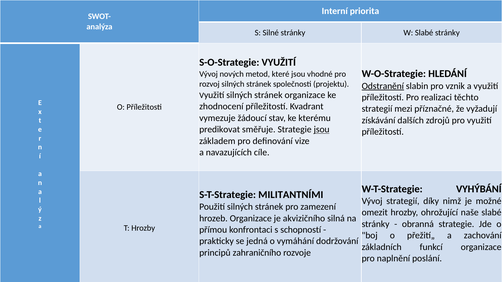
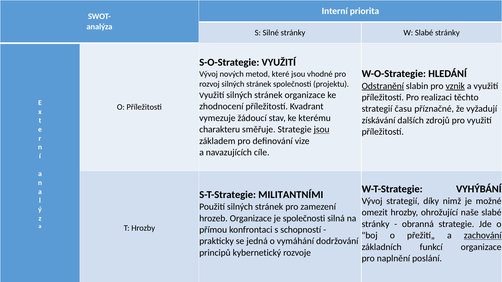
vznik underline: none -> present
mezi: mezi -> času
predikovat: predikovat -> charakteru
je akvizičního: akvizičního -> společnosti
zachování underline: none -> present
zahraničního: zahraničního -> kybernetický
